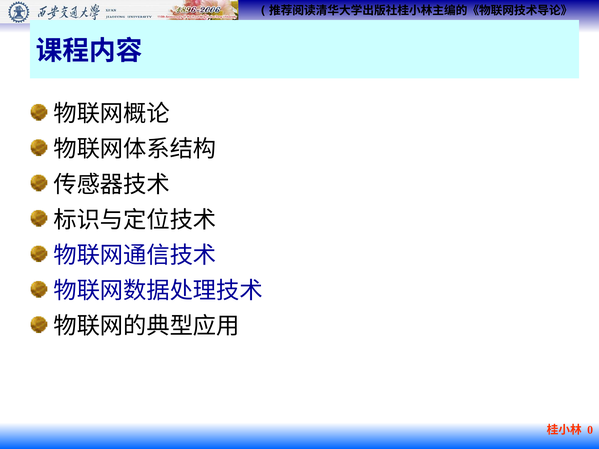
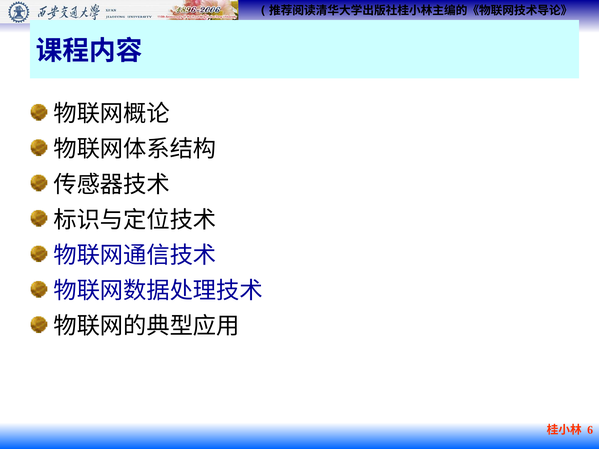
0: 0 -> 6
